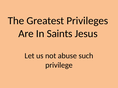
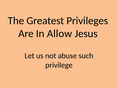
Saints: Saints -> Allow
